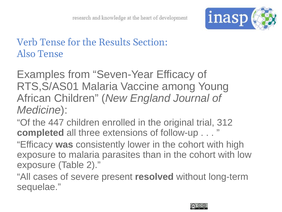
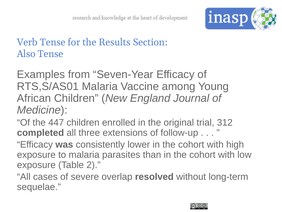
present: present -> overlap
